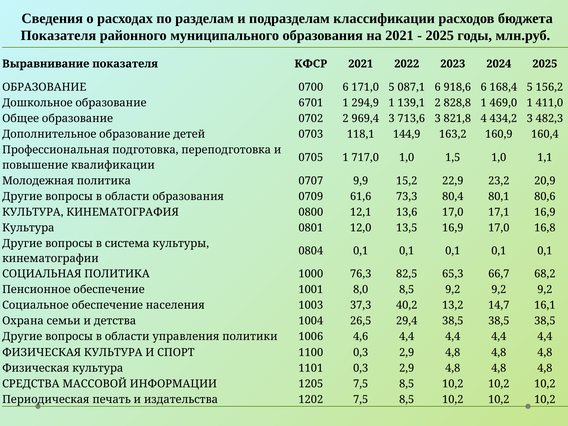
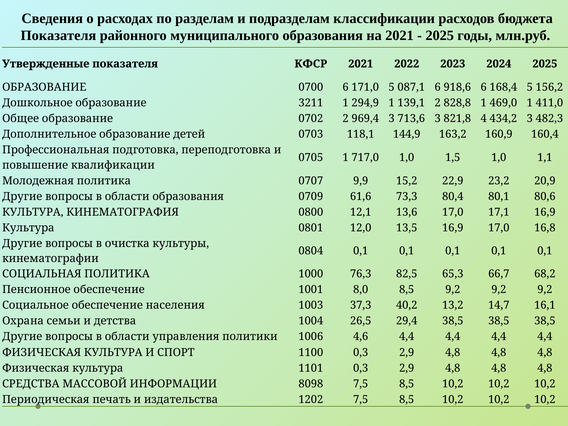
Выравнивание: Выравнивание -> Утвержденные
6701: 6701 -> 3211
система: система -> очистка
1205: 1205 -> 8098
